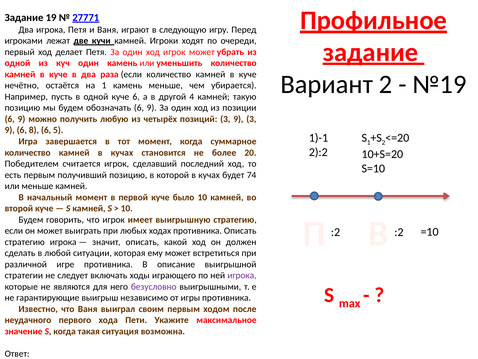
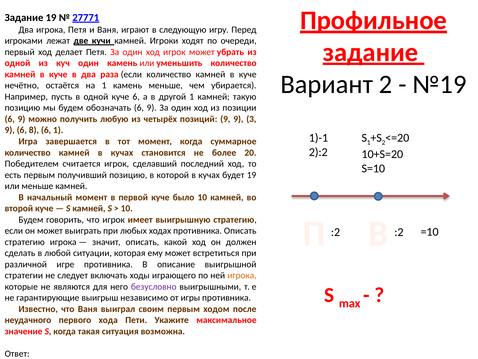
другой 4: 4 -> 1
позиций 3: 3 -> 9
6 5: 5 -> 1
будет 74: 74 -> 19
игрока at (242, 275) colour: purple -> orange
